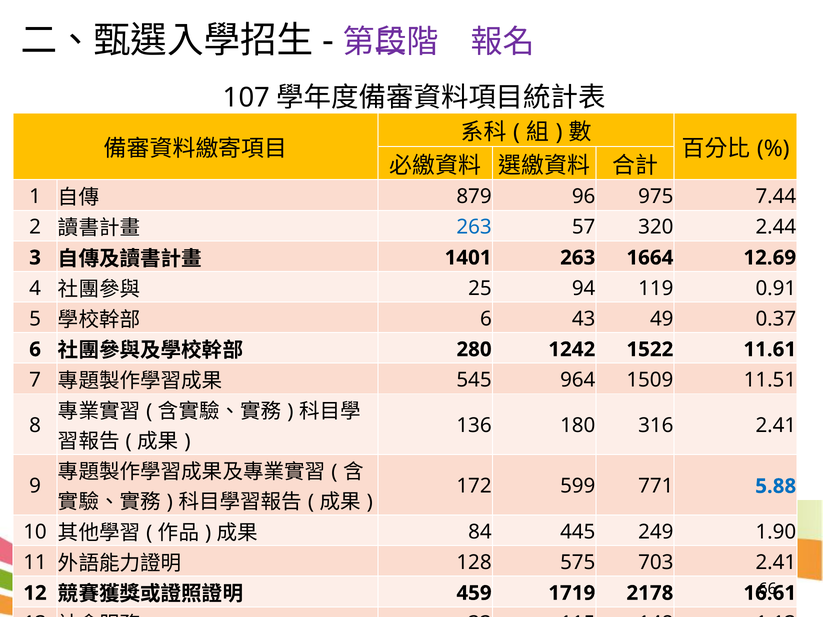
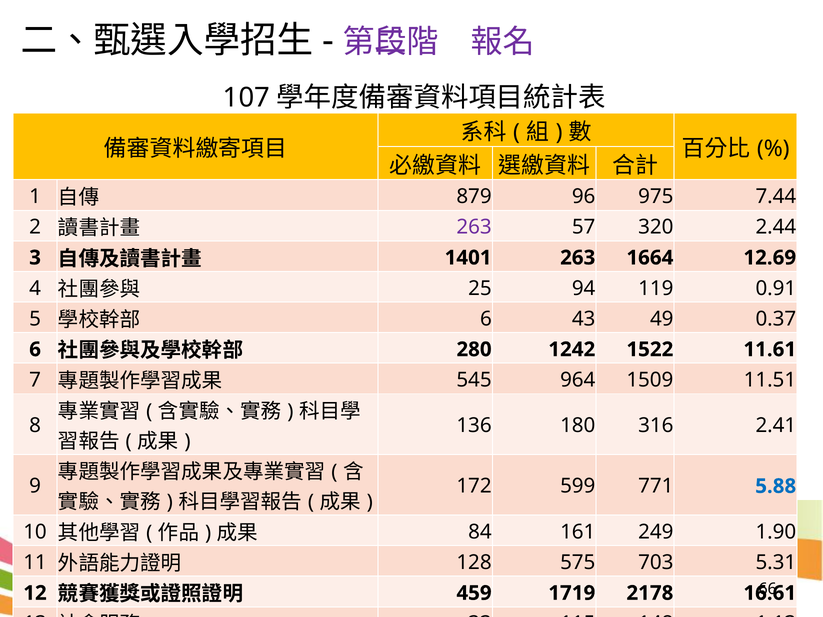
263 at (474, 227) colour: blue -> purple
445: 445 -> 161
703 2.41: 2.41 -> 5.31
